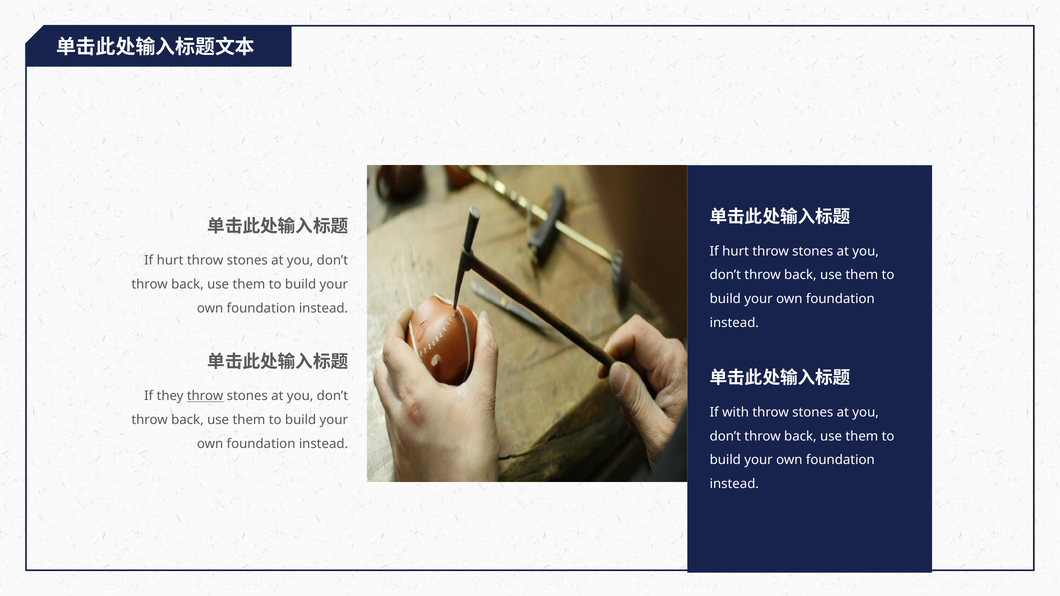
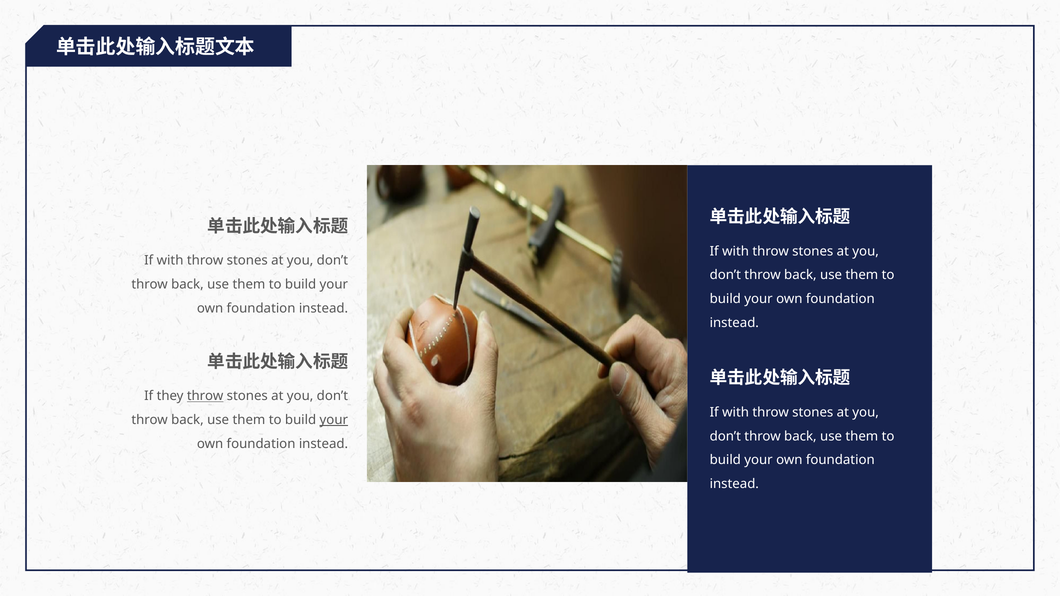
hurt at (736, 251): hurt -> with
hurt at (170, 261): hurt -> with
your at (334, 420) underline: none -> present
